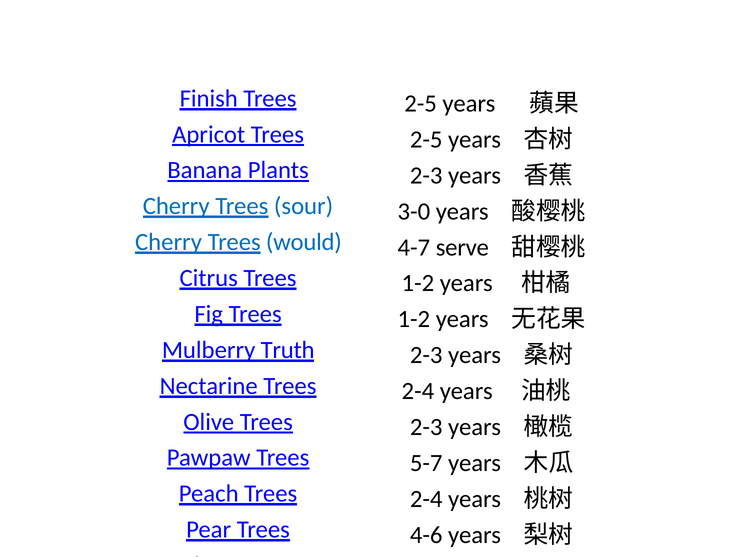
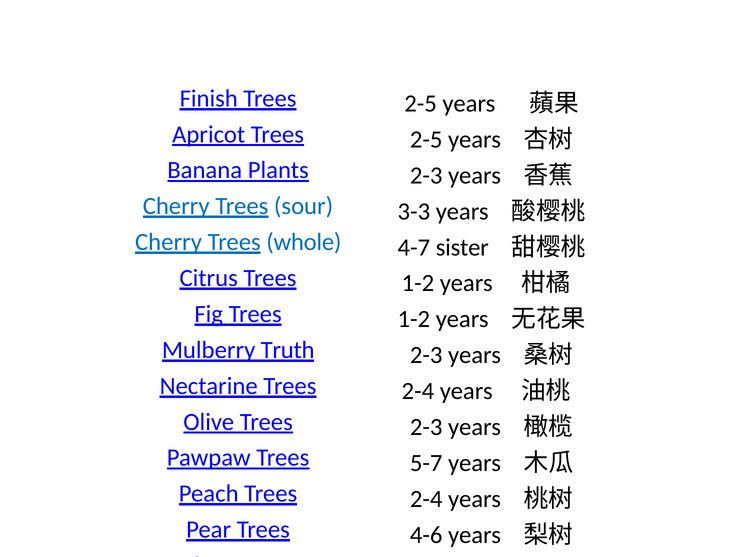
3-0: 3-0 -> 3-3
would: would -> whole
serve: serve -> sister
